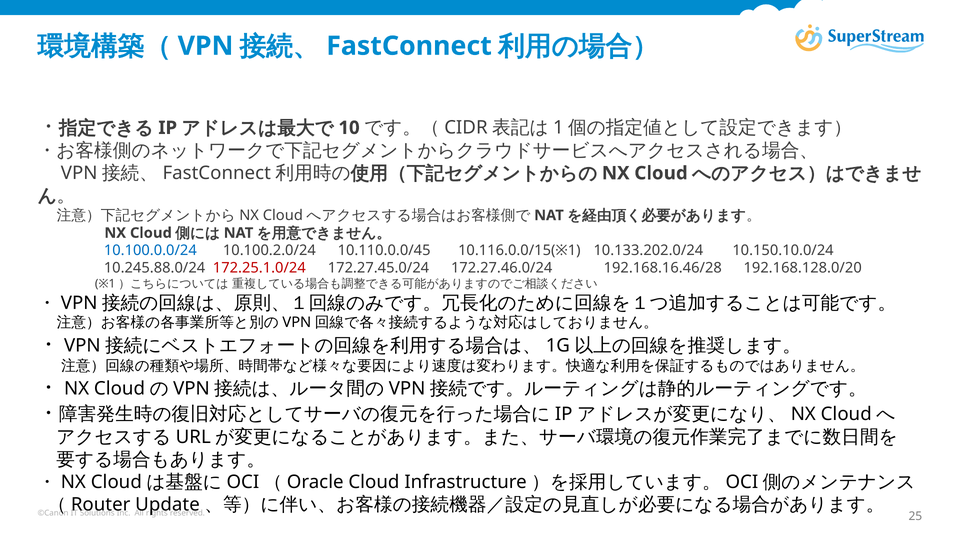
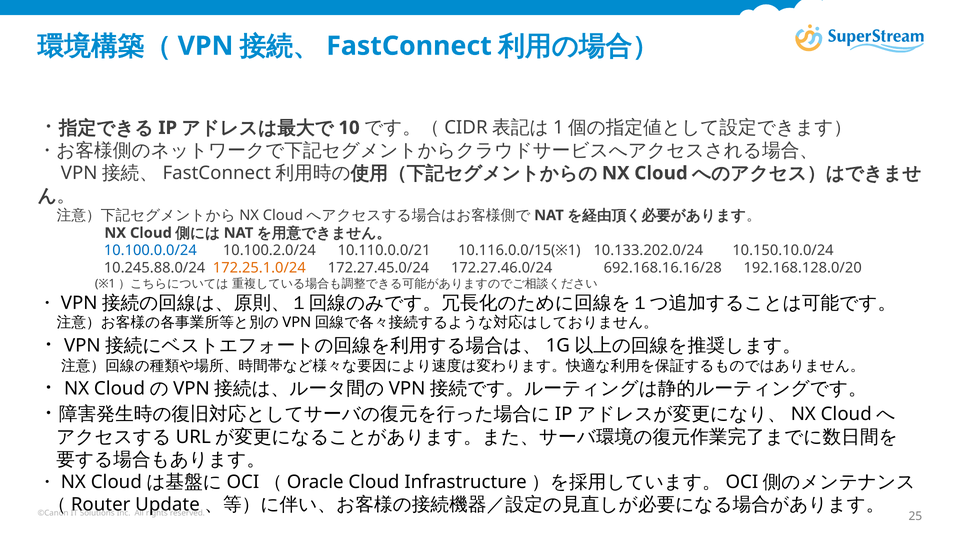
10.110.0.0/45: 10.110.0.0/45 -> 10.110.0.0/21
172.25.1.0/24 colour: red -> orange
192.168.16.46/28: 192.168.16.46/28 -> 692.168.16.16/28
